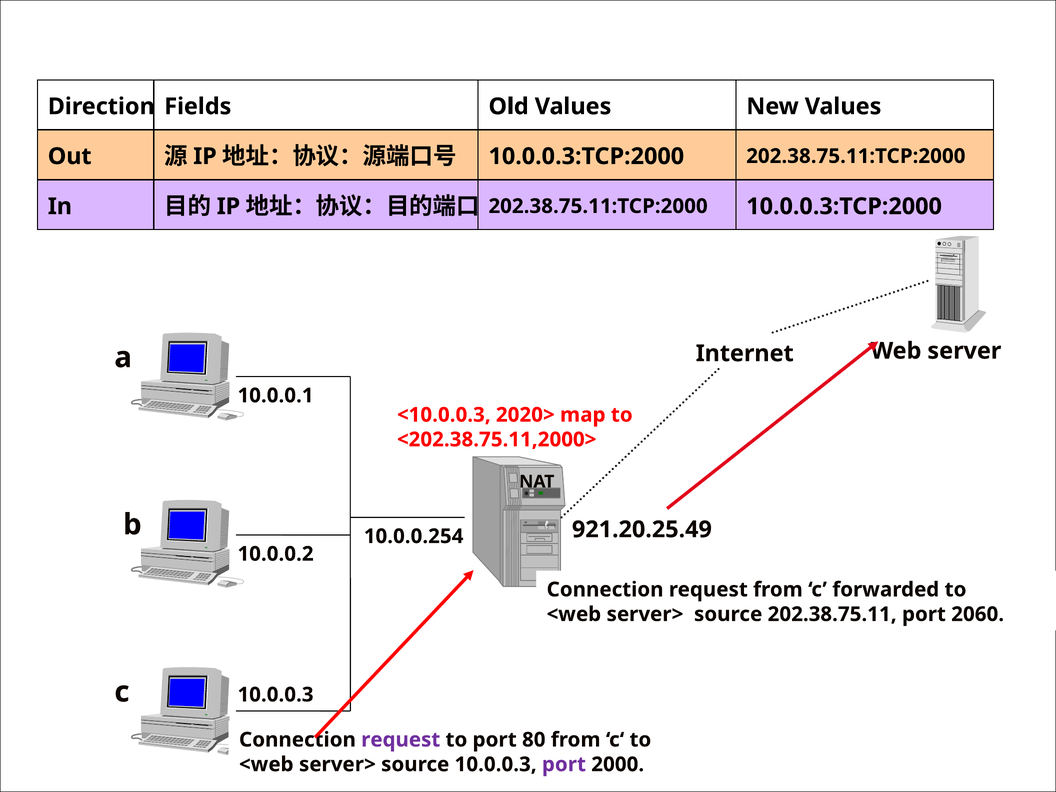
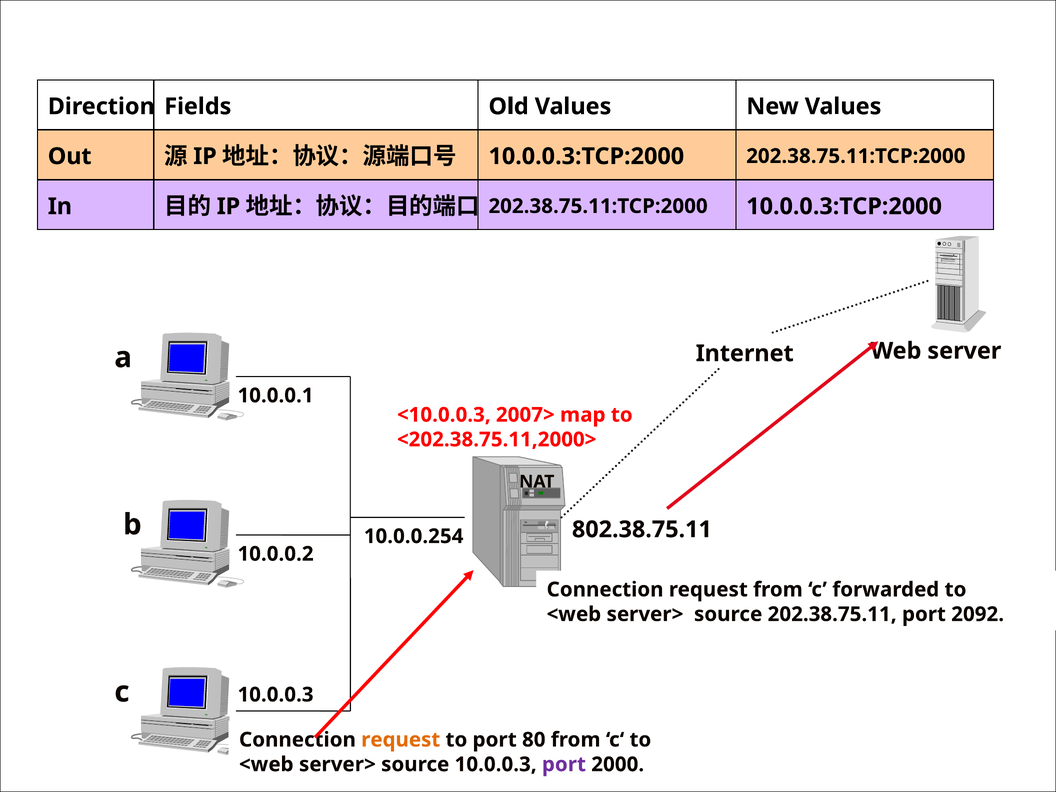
2020>: 2020> -> 2007>
921.20.25.49: 921.20.25.49 -> 802.38.75.11
2060: 2060 -> 2092
request at (401, 740) colour: purple -> orange
